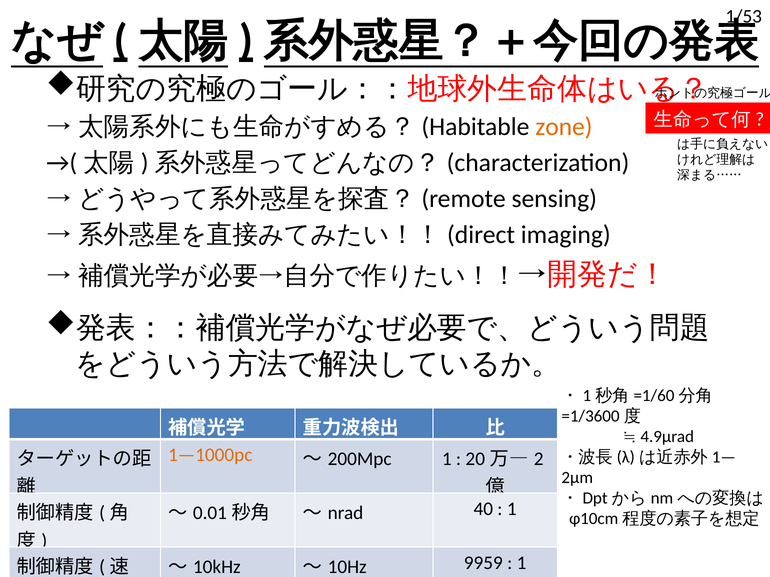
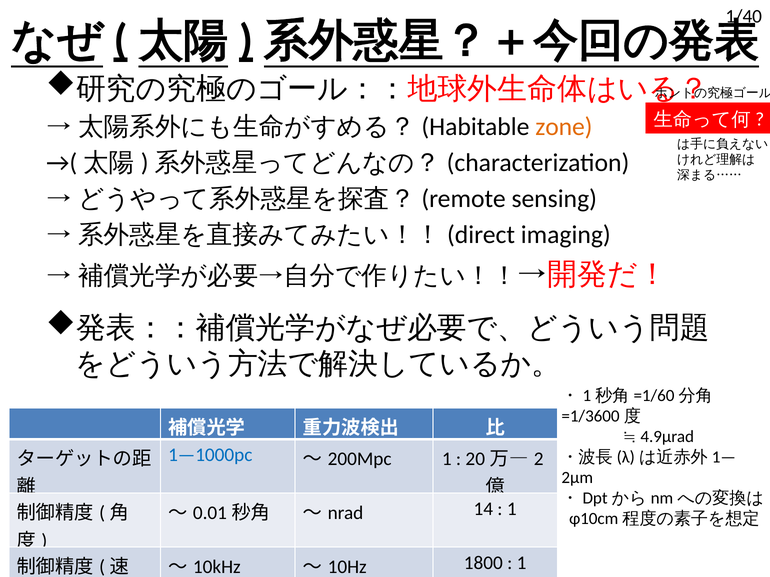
1/53: 1/53 -> 1/40
1—1000pc colour: orange -> blue
40: 40 -> 14
9959: 9959 -> 1800
